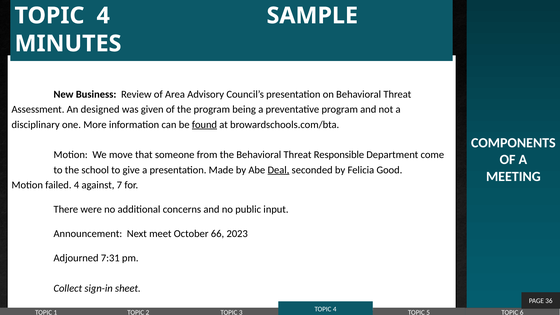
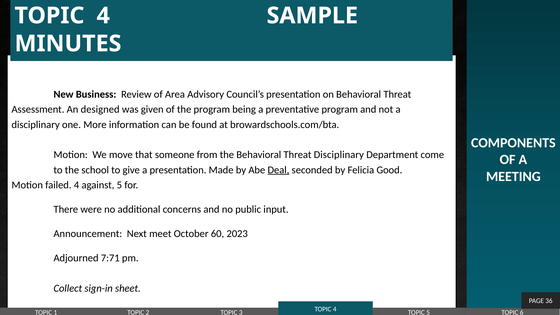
found underline: present -> none
Threat Responsible: Responsible -> Disciplinary
against 7: 7 -> 5
66: 66 -> 60
7:31: 7:31 -> 7:71
